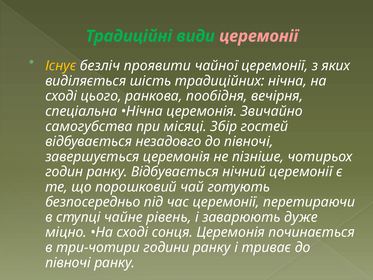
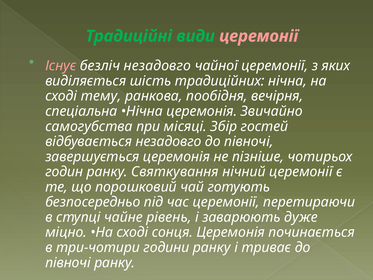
Існує colour: yellow -> pink
безліч проявити: проявити -> незадовго
цього: цього -> тему
ранку Відбувається: Відбувається -> Святкування
